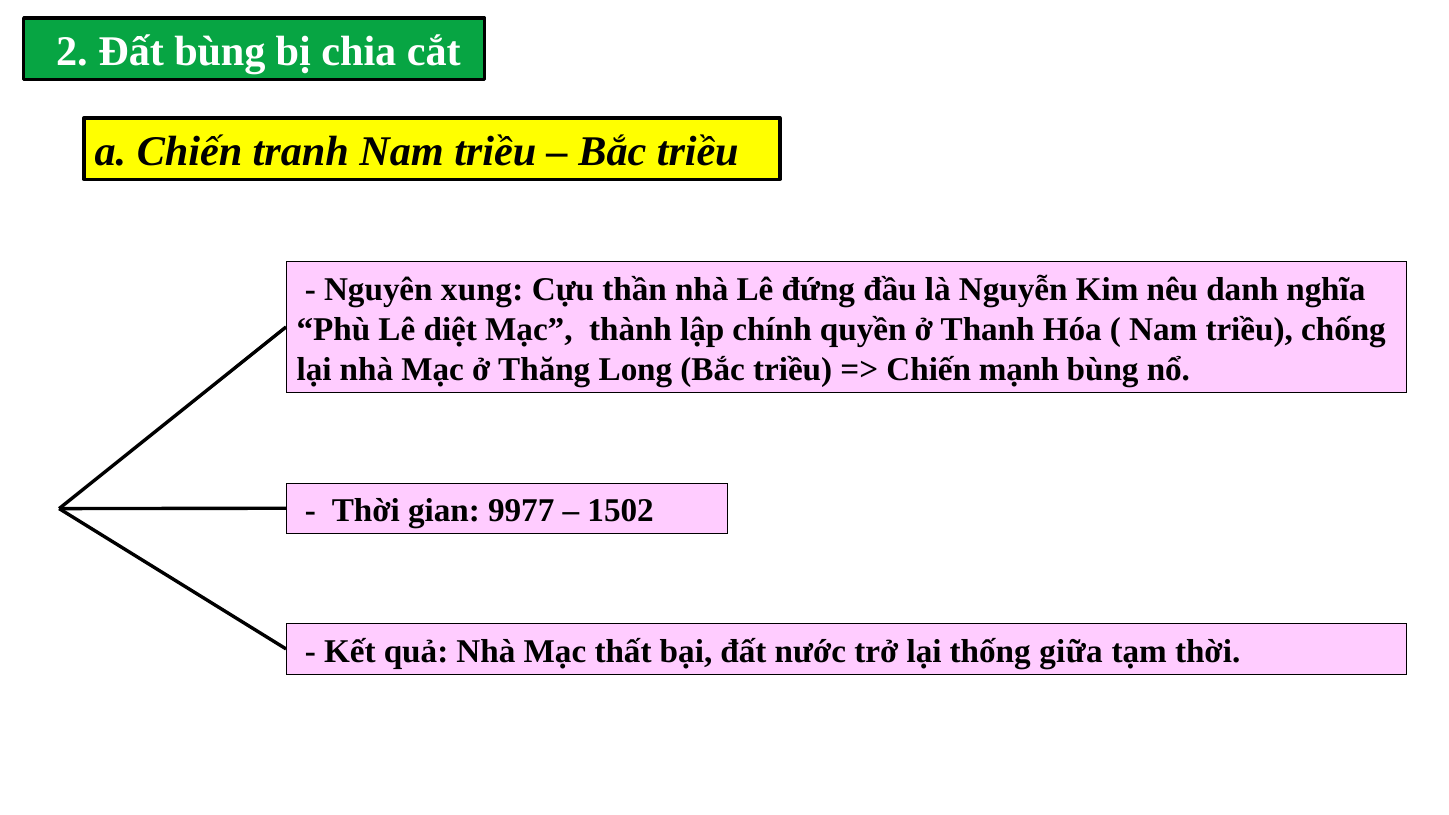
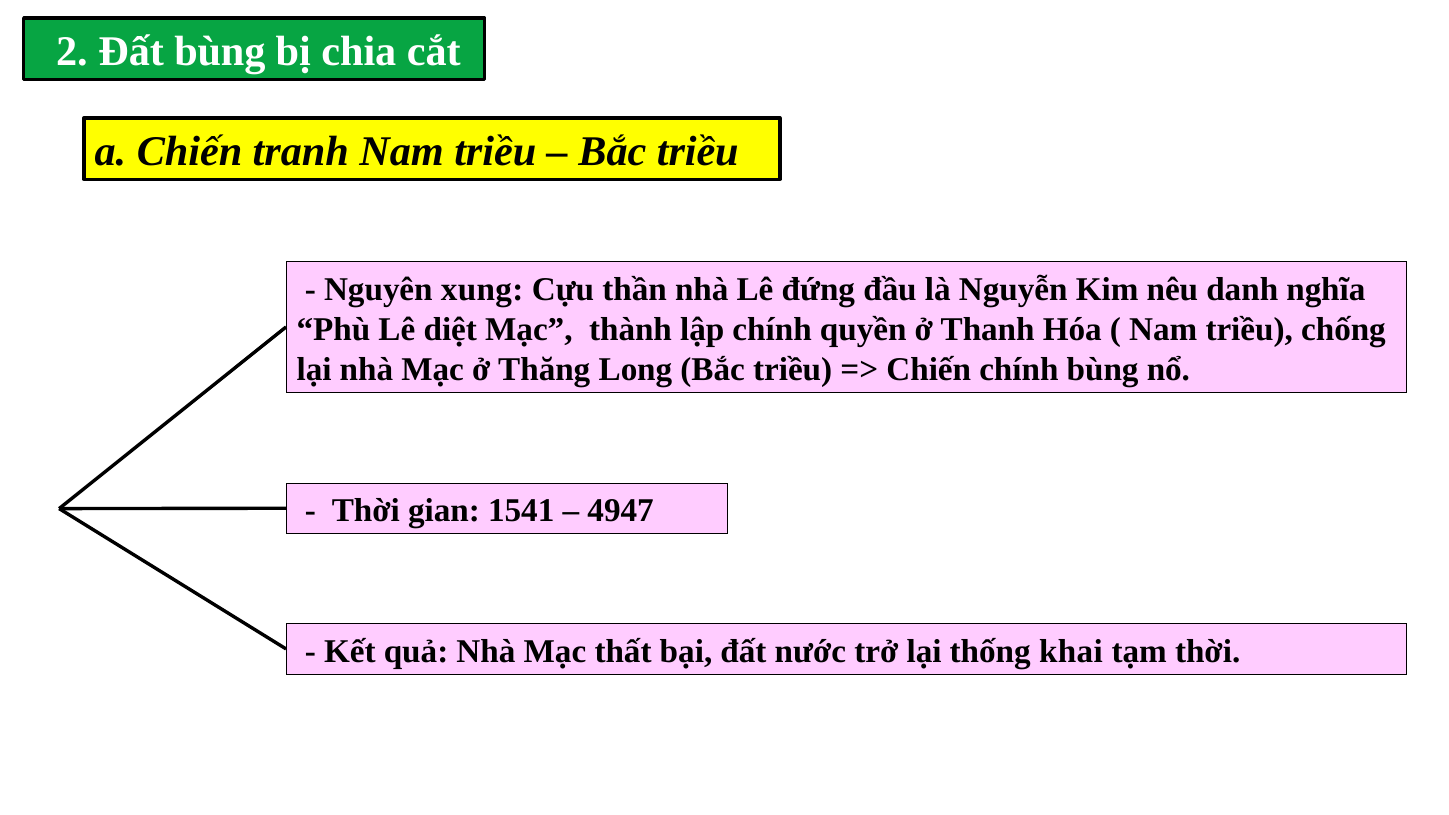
Chiến mạnh: mạnh -> chính
9977: 9977 -> 1541
1502: 1502 -> 4947
giữa: giữa -> khai
